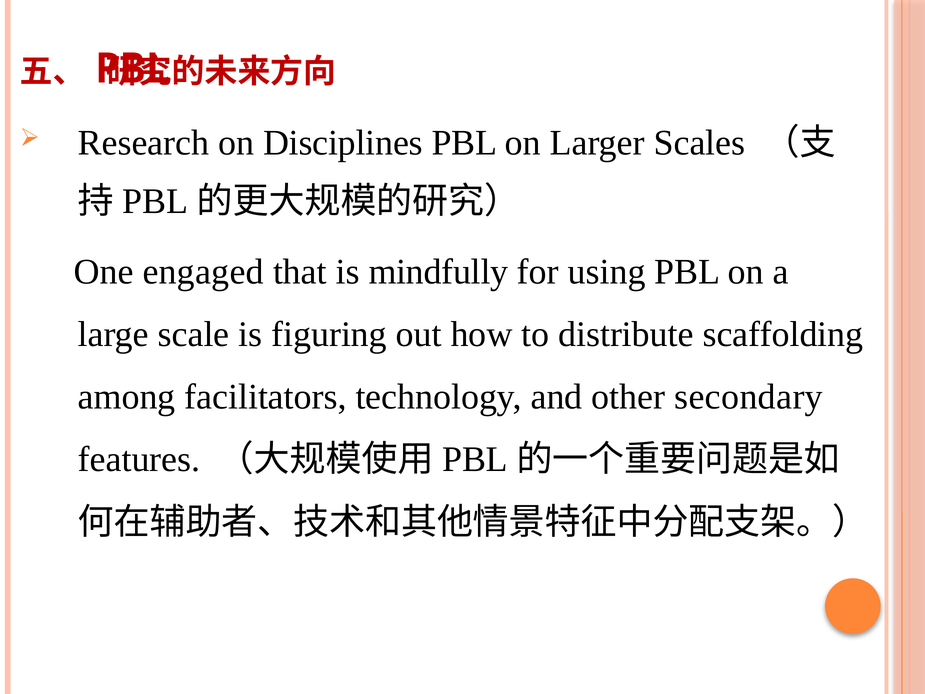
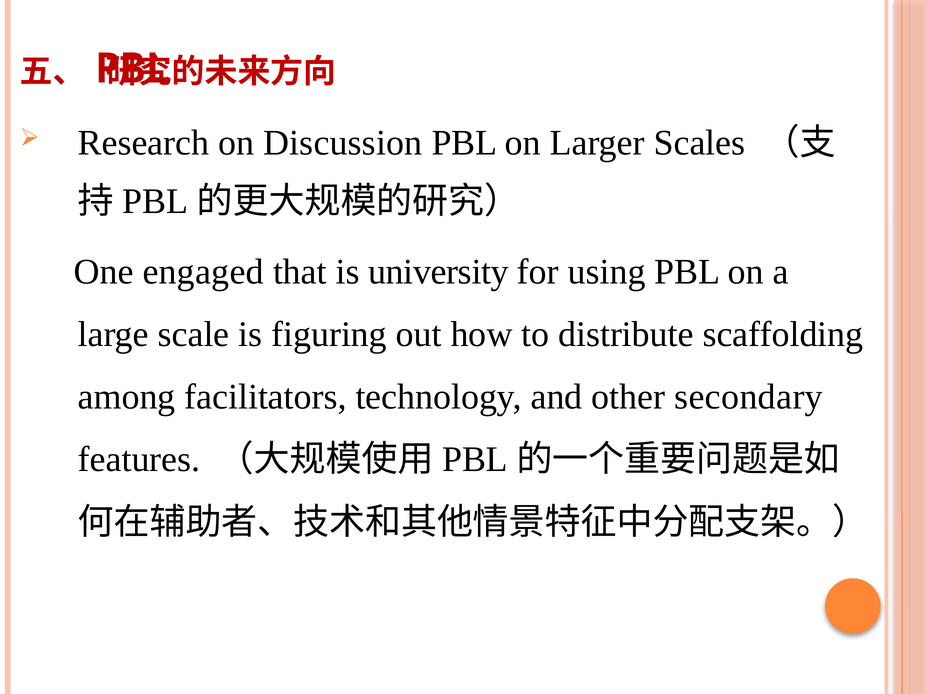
Disciplines: Disciplines -> Discussion
mindfully: mindfully -> university
